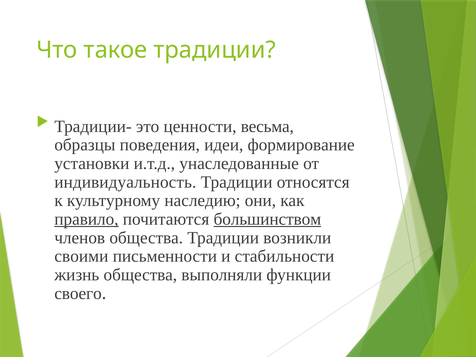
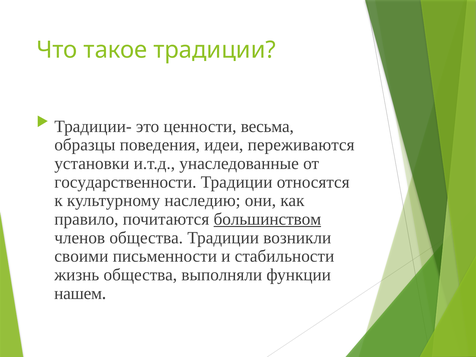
формирование: формирование -> переживаются
индивидуальность: индивидуальность -> государственности
правило underline: present -> none
своего: своего -> нашем
